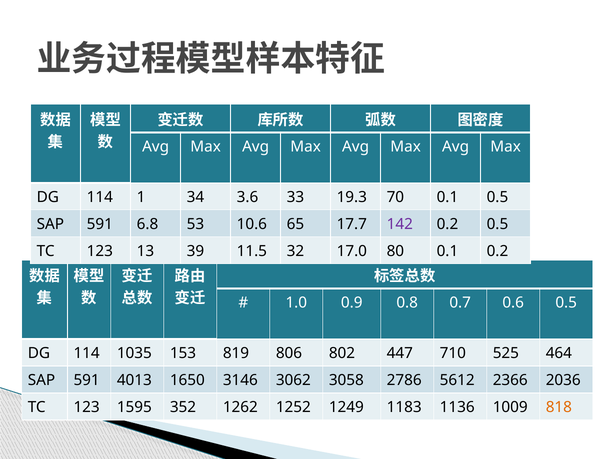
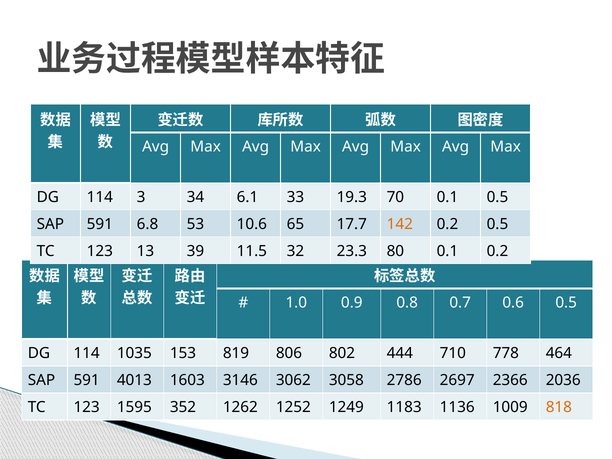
1: 1 -> 3
3.6: 3.6 -> 6.1
142 colour: purple -> orange
17.0: 17.0 -> 23.3
447: 447 -> 444
525: 525 -> 778
1650: 1650 -> 1603
5612: 5612 -> 2697
